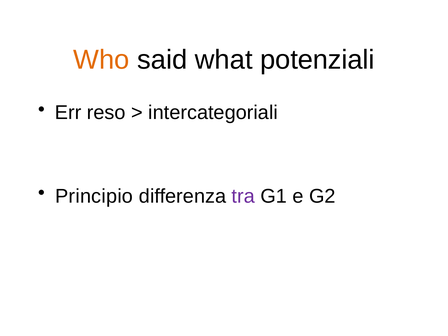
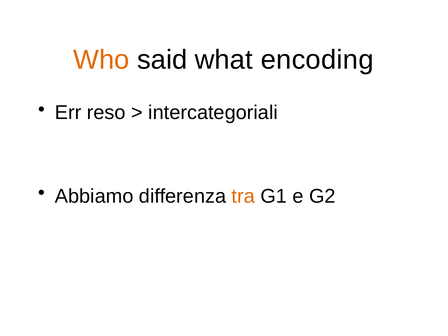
potenziali: potenziali -> encoding
Principio: Principio -> Abbiamo
tra colour: purple -> orange
